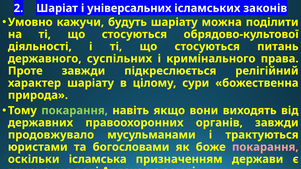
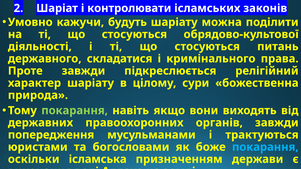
універсальних: універсальних -> контролювати
суспільних: суспільних -> складатися
продовжувало: продовжувало -> попередження
покарання at (265, 147) colour: pink -> light blue
